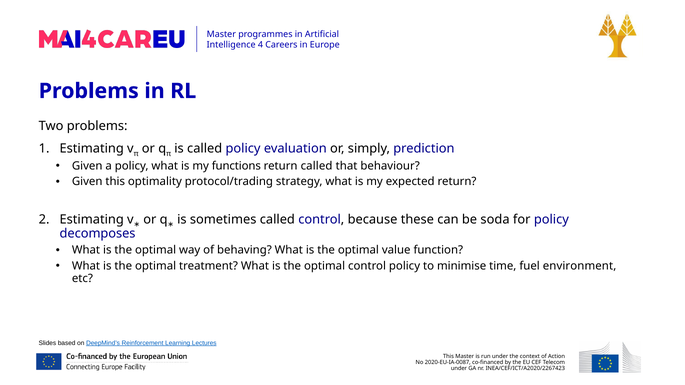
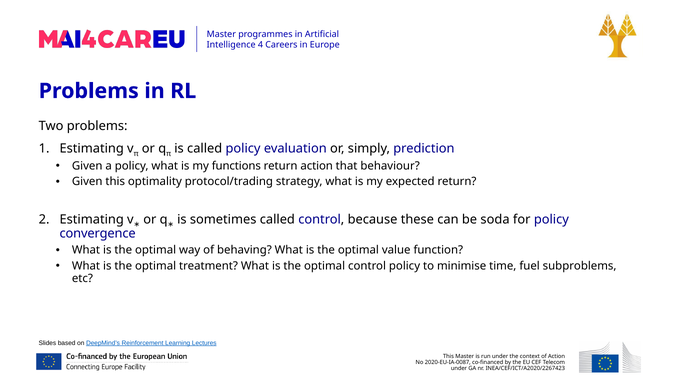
return called: called -> action
decomposes: decomposes -> convergence
environment: environment -> subproblems
